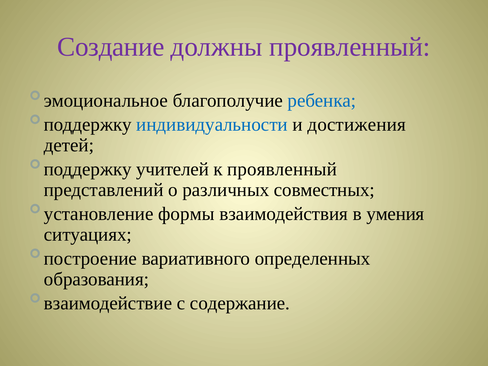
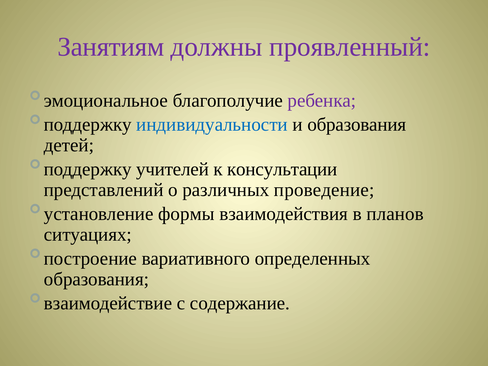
Создание: Создание -> Занятиям
ребенка colour: blue -> purple
и достижения: достижения -> образования
к проявленный: проявленный -> консультации
совместных: совместных -> проведение
умения: умения -> планов
